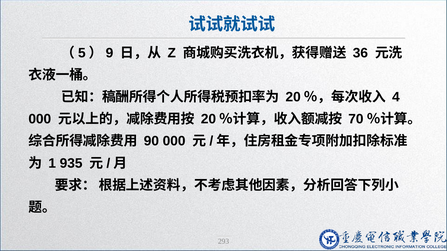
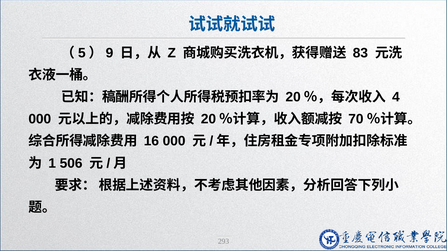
36: 36 -> 83
90: 90 -> 16
935: 935 -> 506
